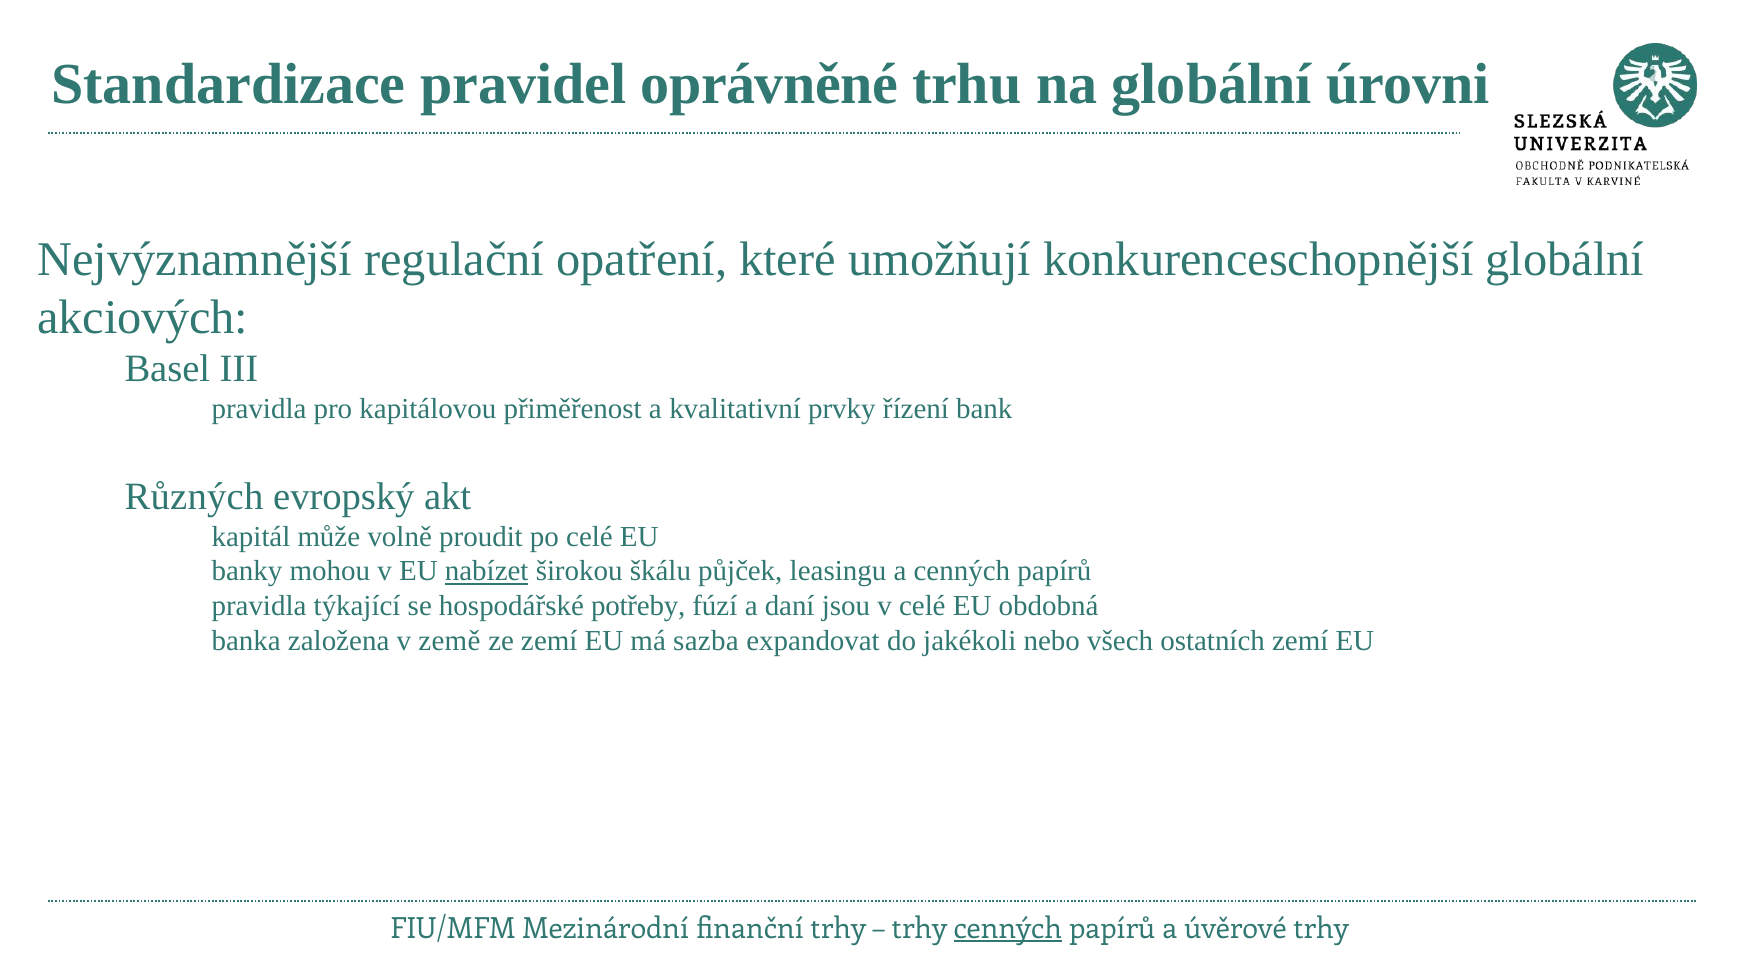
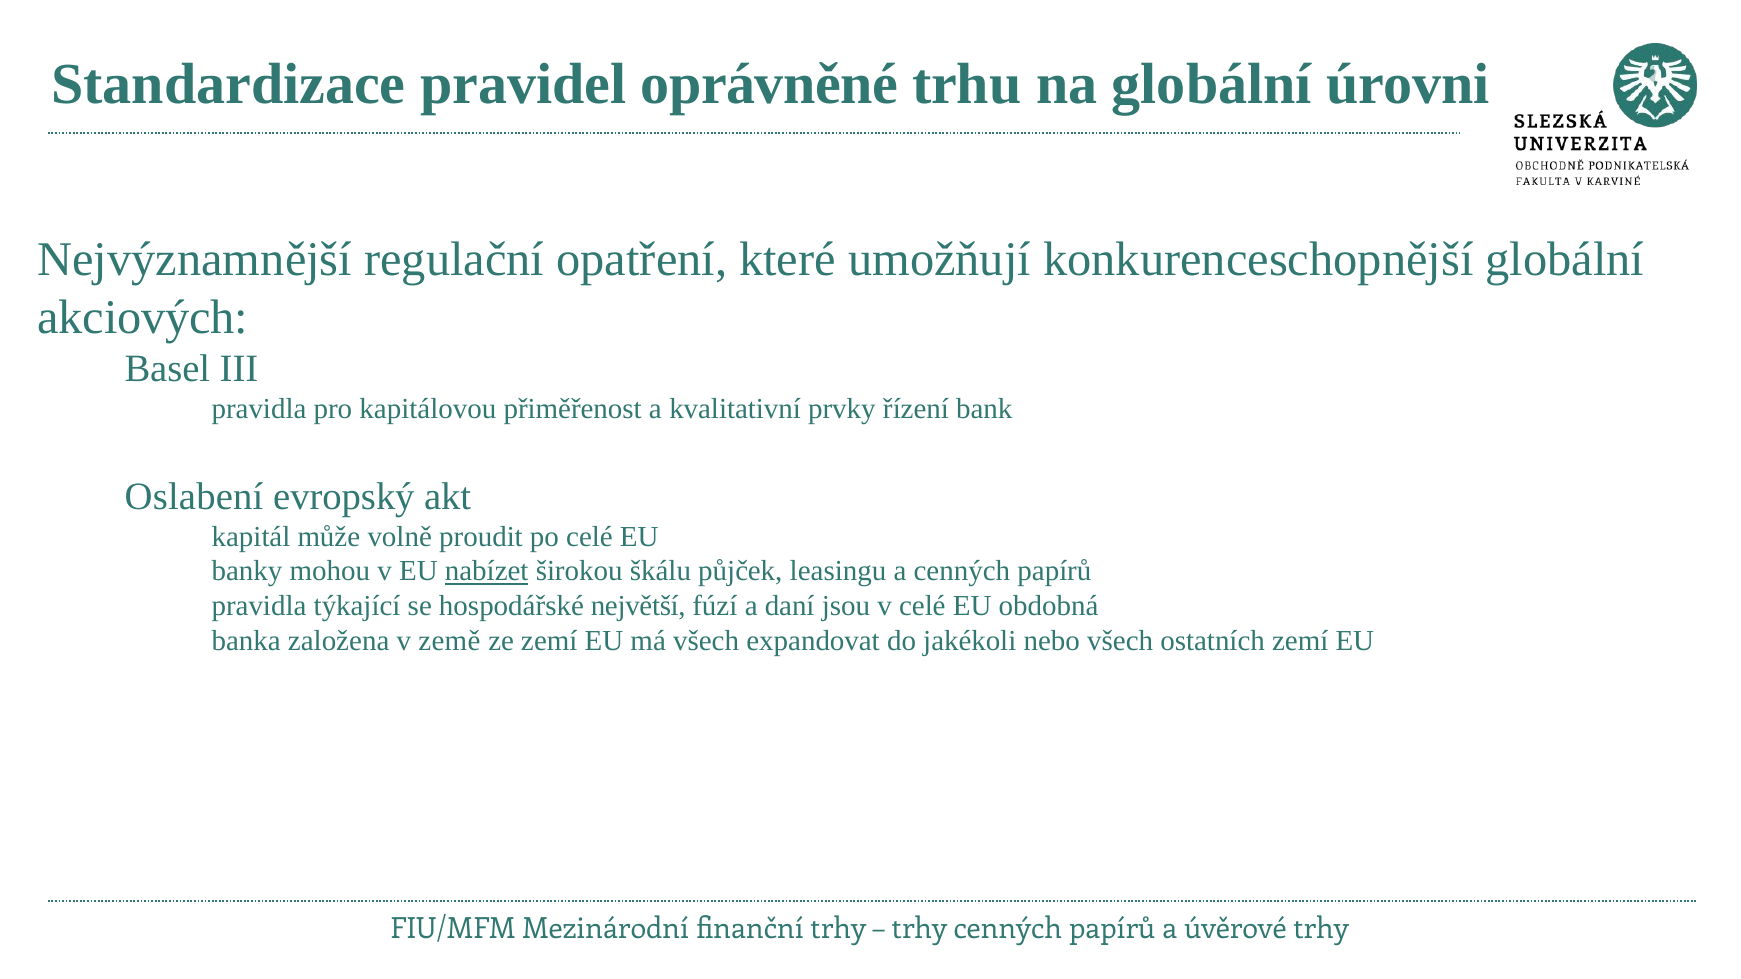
Různých: Různých -> Oslabení
potřeby: potřeby -> největší
má sazba: sazba -> všech
cenných at (1008, 929) underline: present -> none
